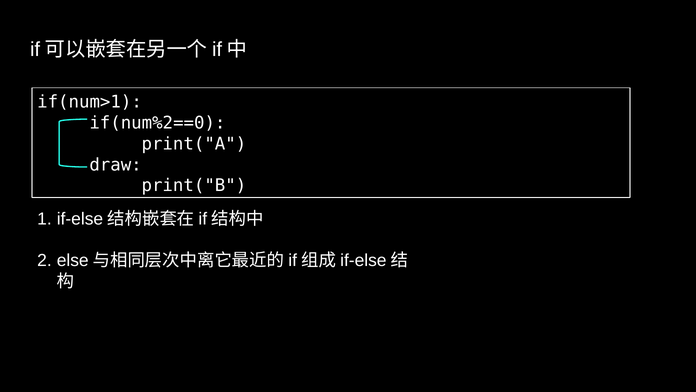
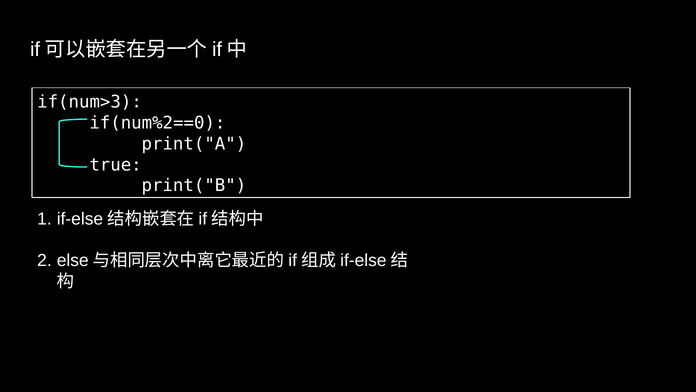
if(num>1: if(num>1 -> if(num>3
draw: draw -> true
